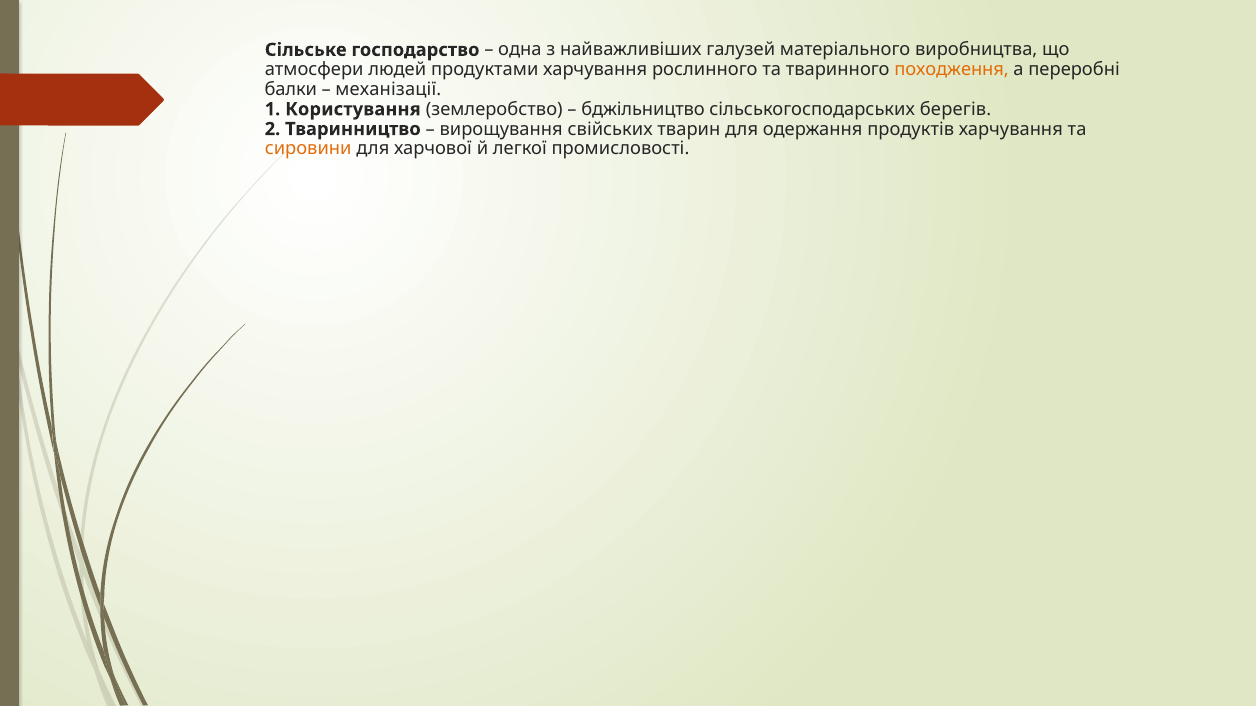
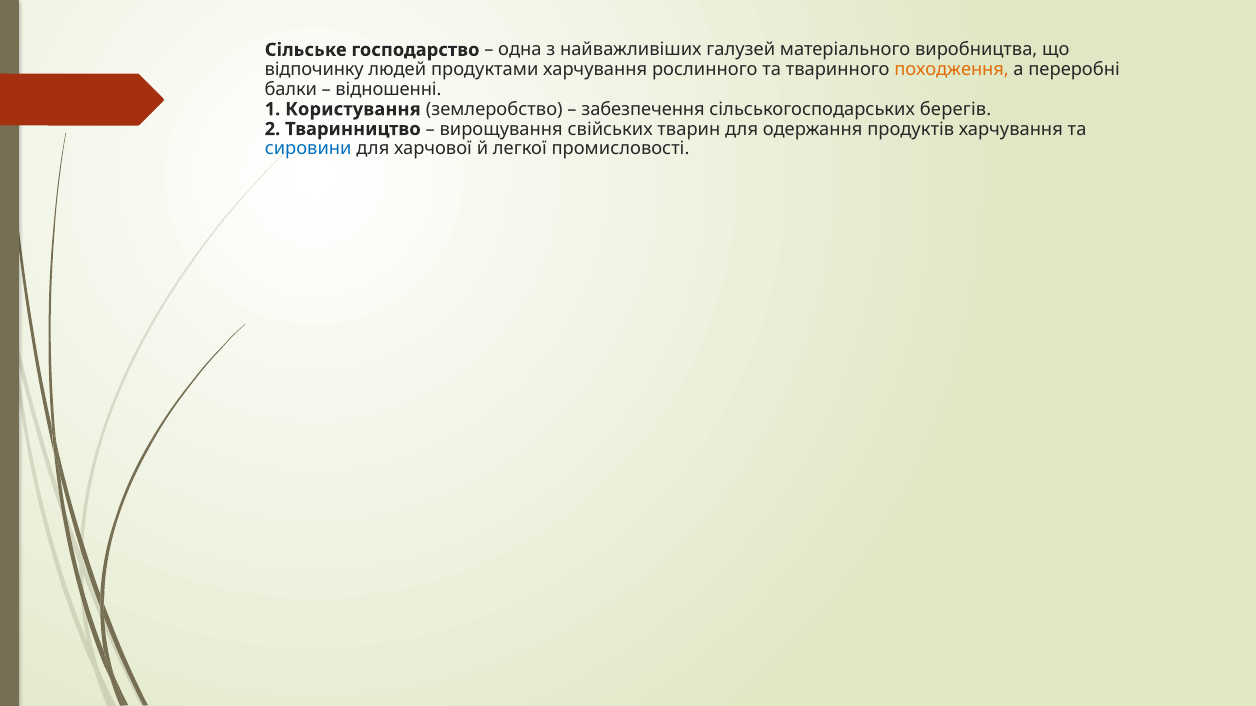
атмосфери: атмосфери -> відпочинку
механізації: механізації -> відношенні
бджільництво: бджільництво -> забезпечення
сировини colour: orange -> blue
